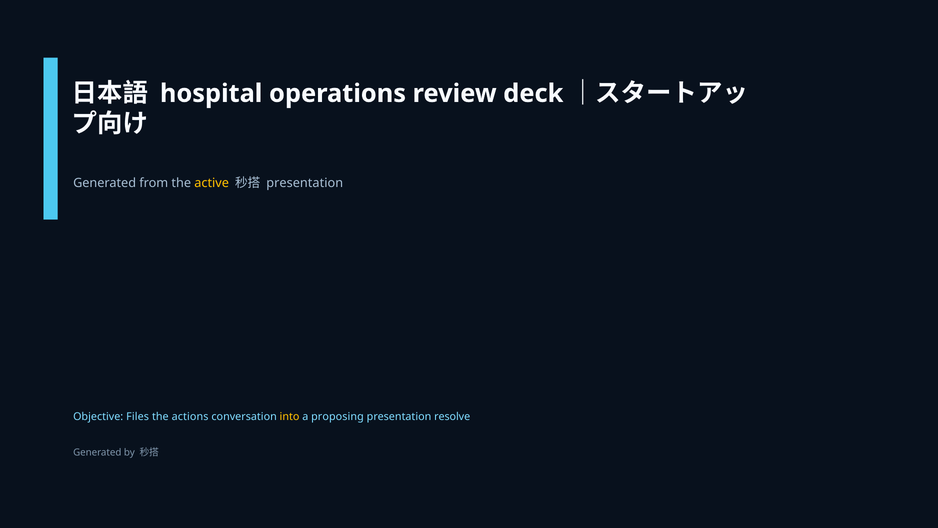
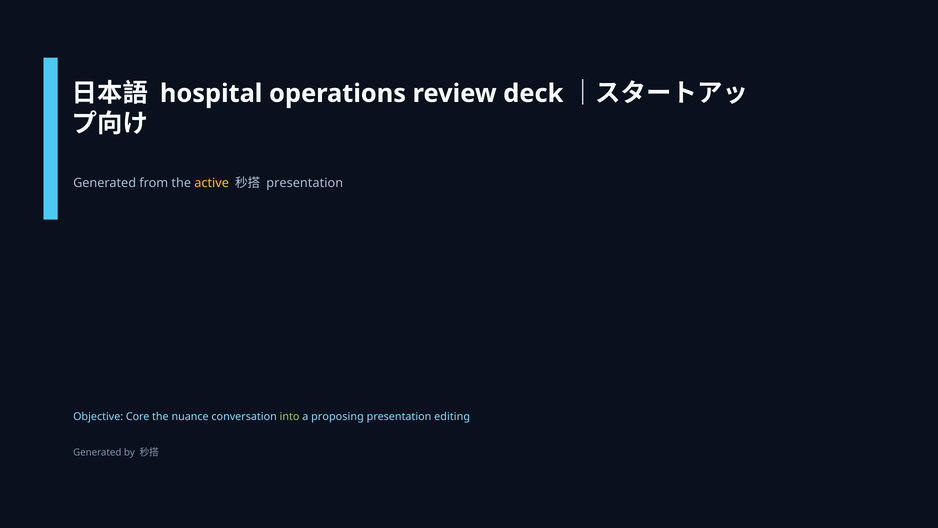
Files: Files -> Core
actions: actions -> nuance
into colour: yellow -> light green
resolve: resolve -> editing
